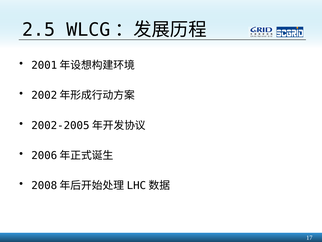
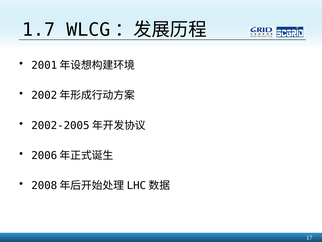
2.5: 2.5 -> 1.7
